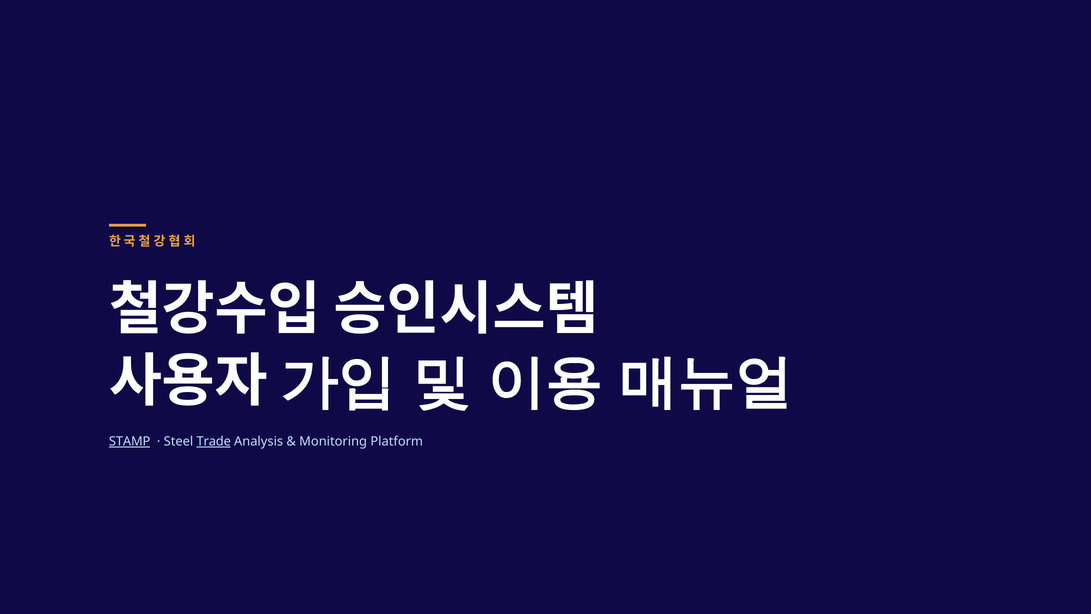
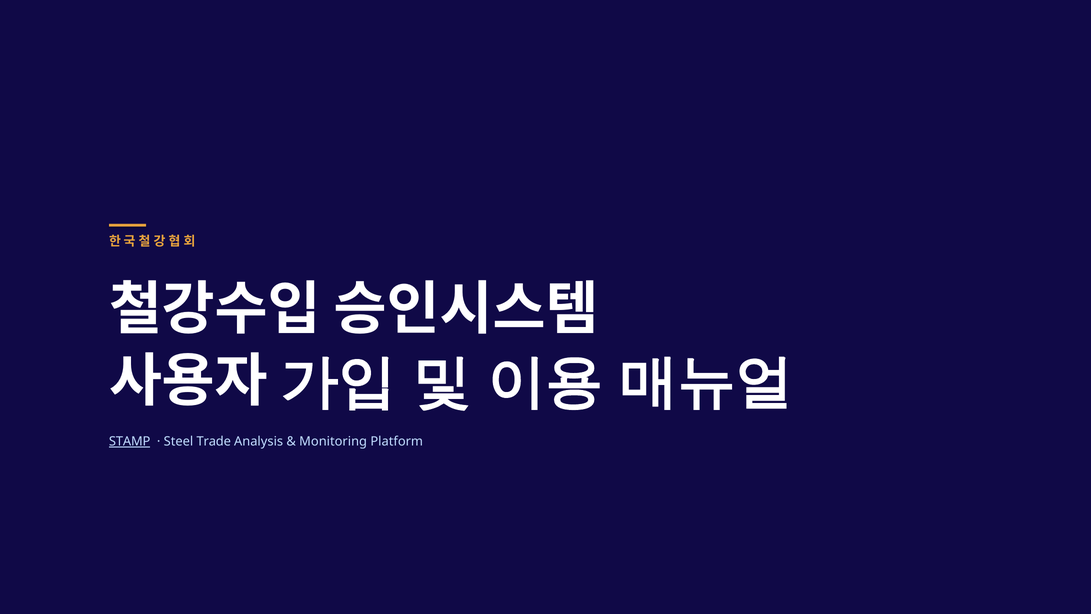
Trade underline: present -> none
